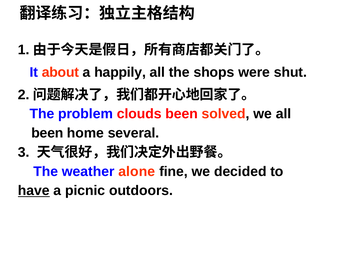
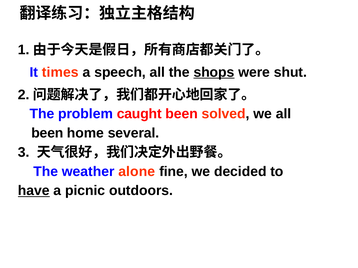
about: about -> times
happily: happily -> speech
shops underline: none -> present
clouds: clouds -> caught
